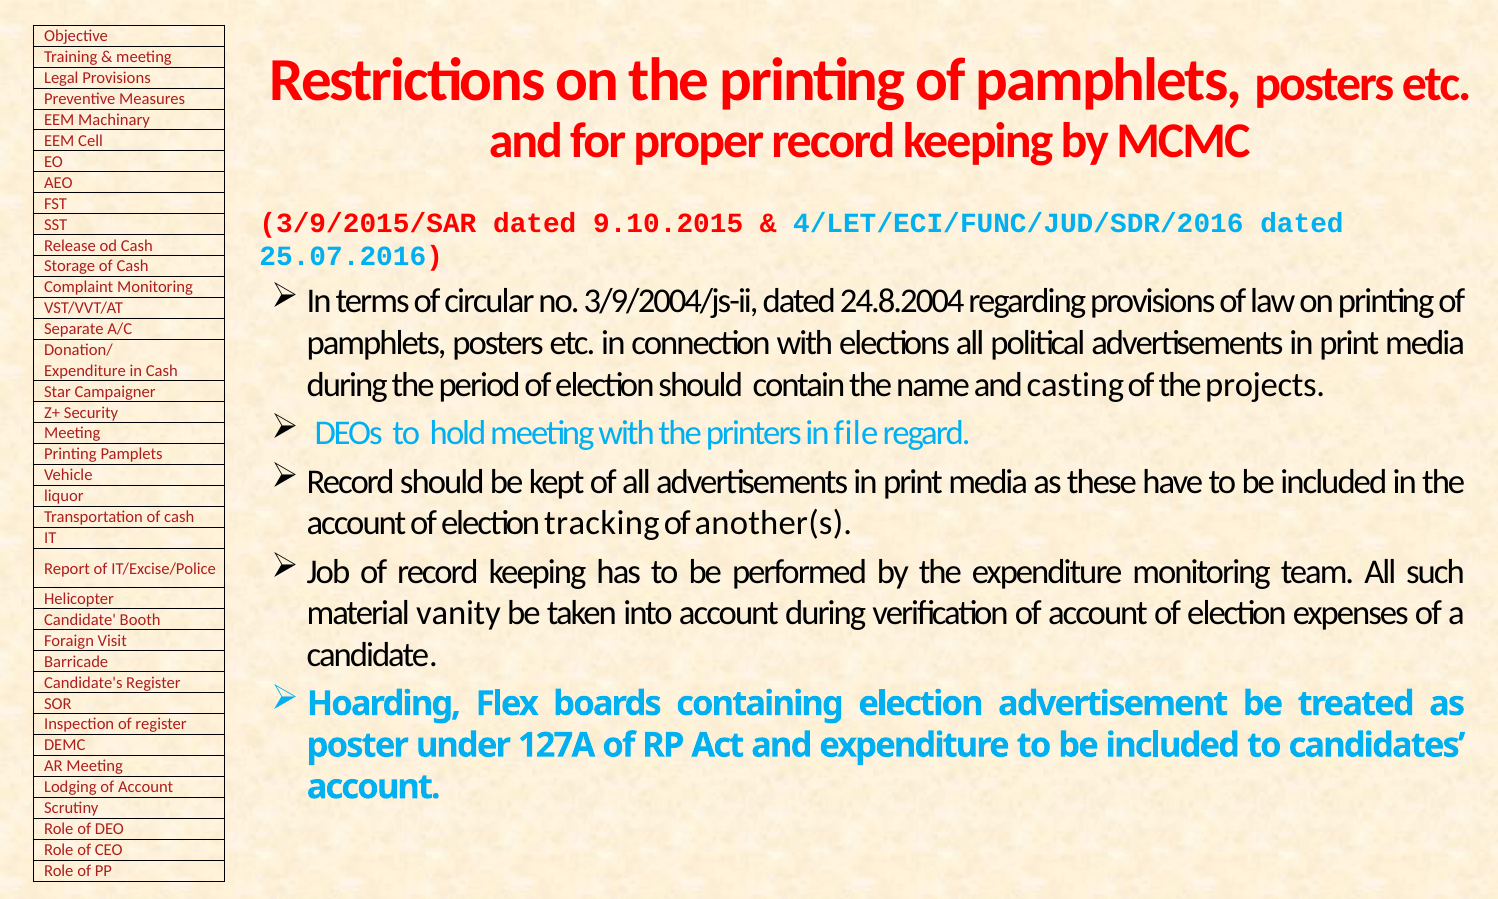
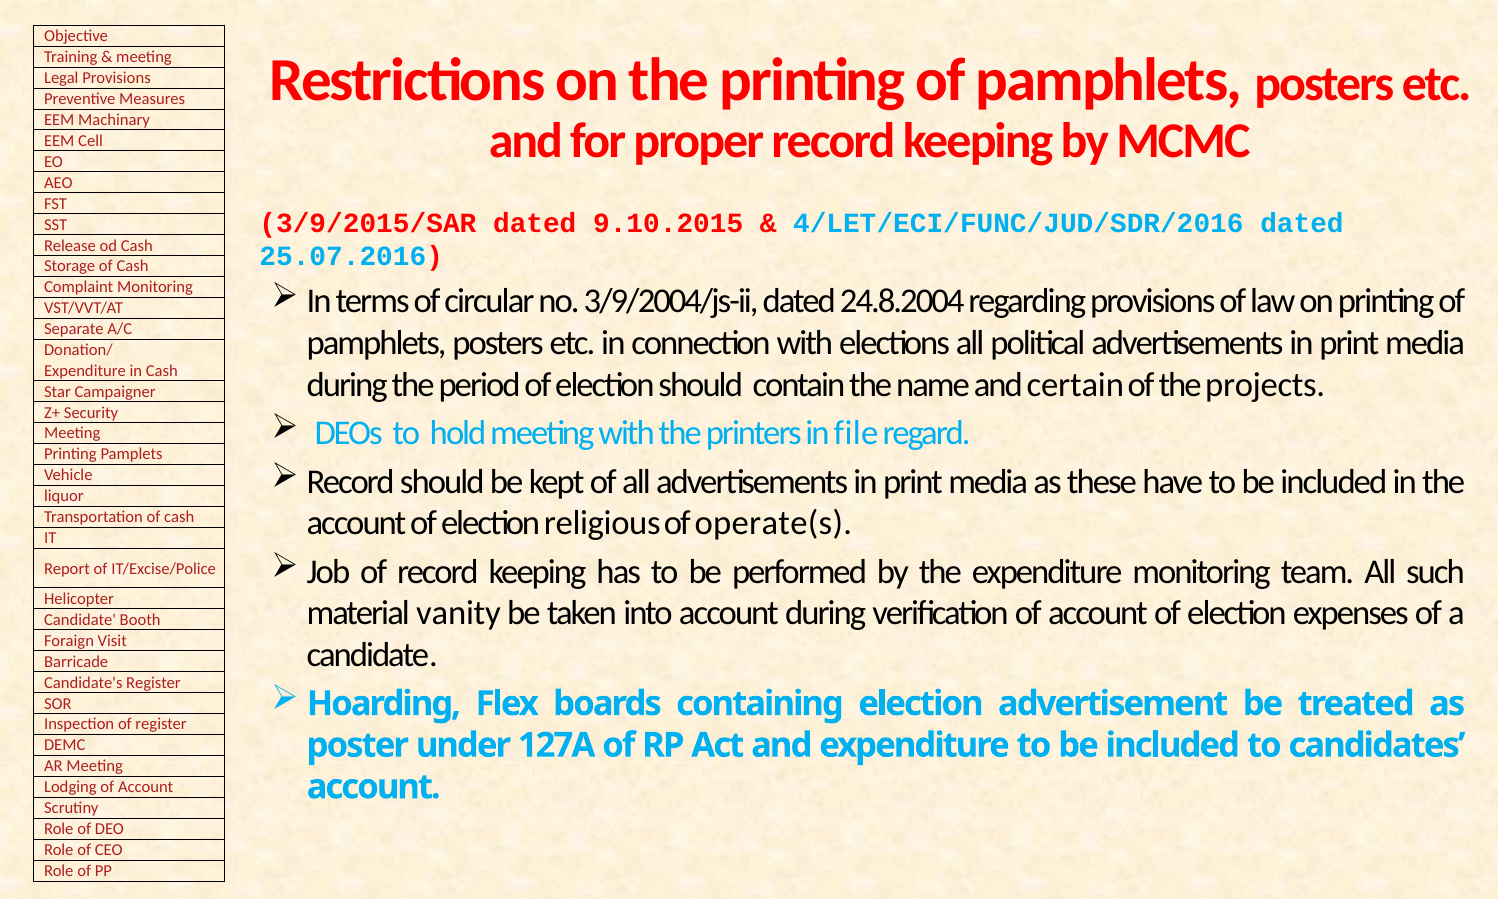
casting: casting -> certain
tracking: tracking -> religious
another(s: another(s -> operate(s
